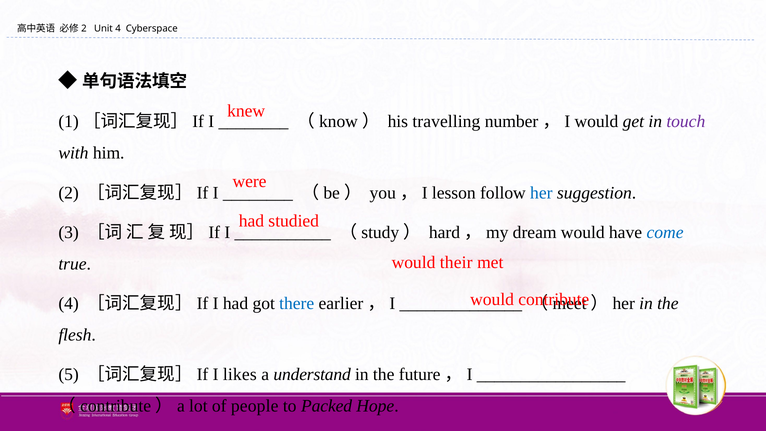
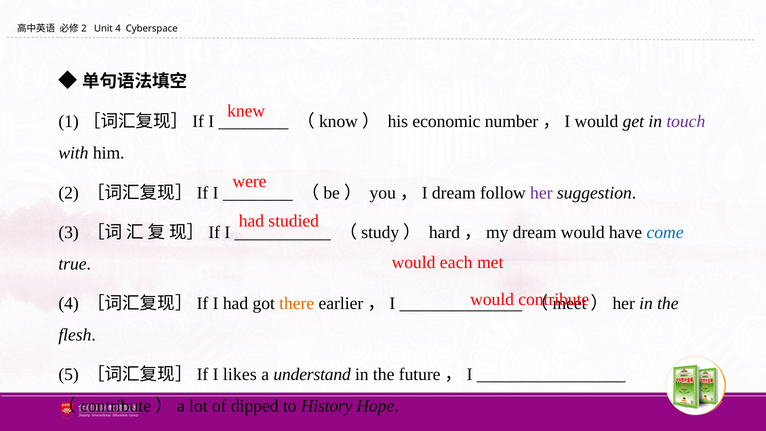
travelling: travelling -> economic
you，I lesson: lesson -> dream
her colour: blue -> purple
their: their -> each
there colour: blue -> orange
people: people -> dipped
Packed: Packed -> History
